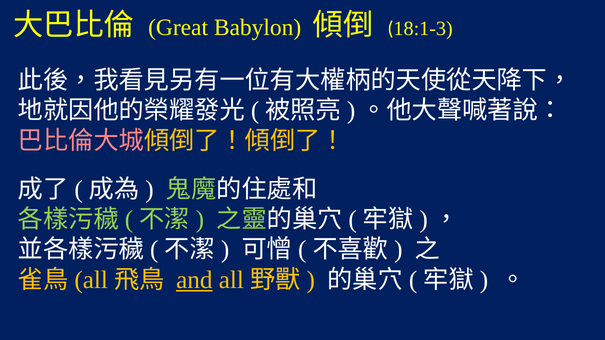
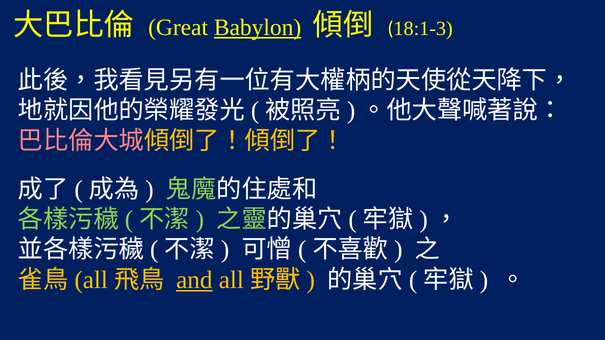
Babylon underline: none -> present
